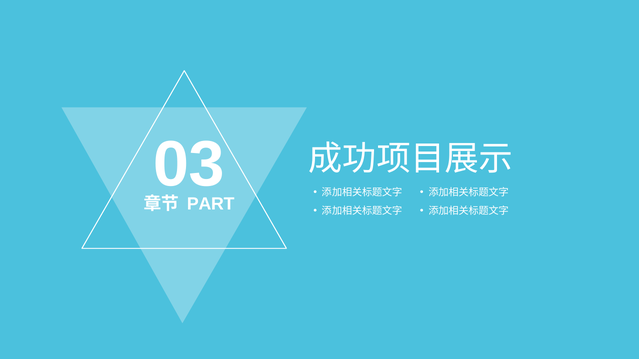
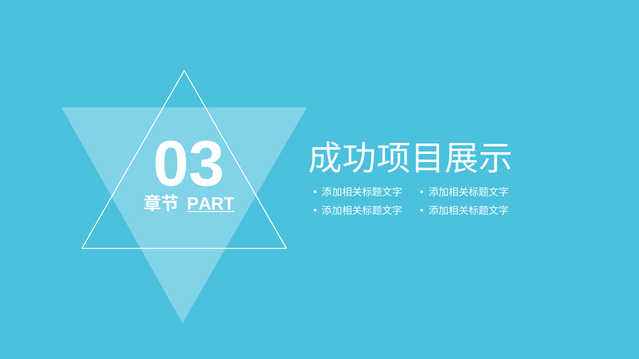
PART underline: none -> present
